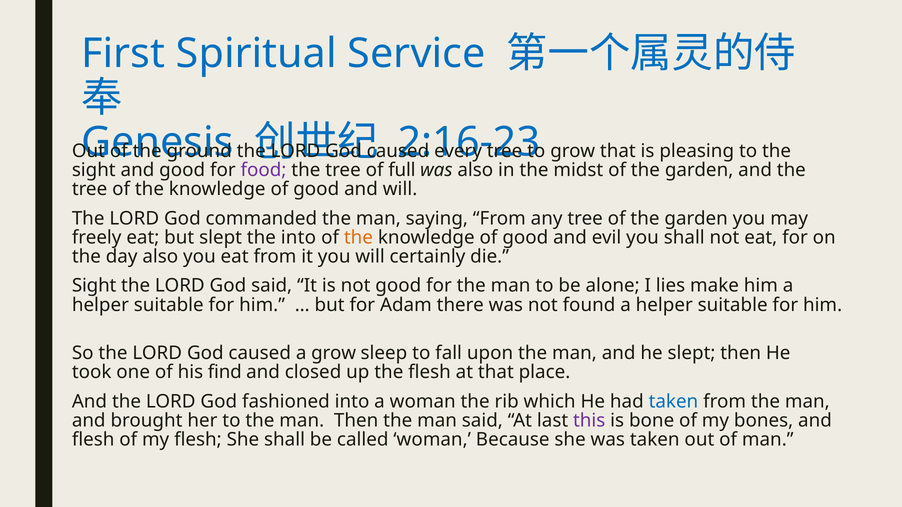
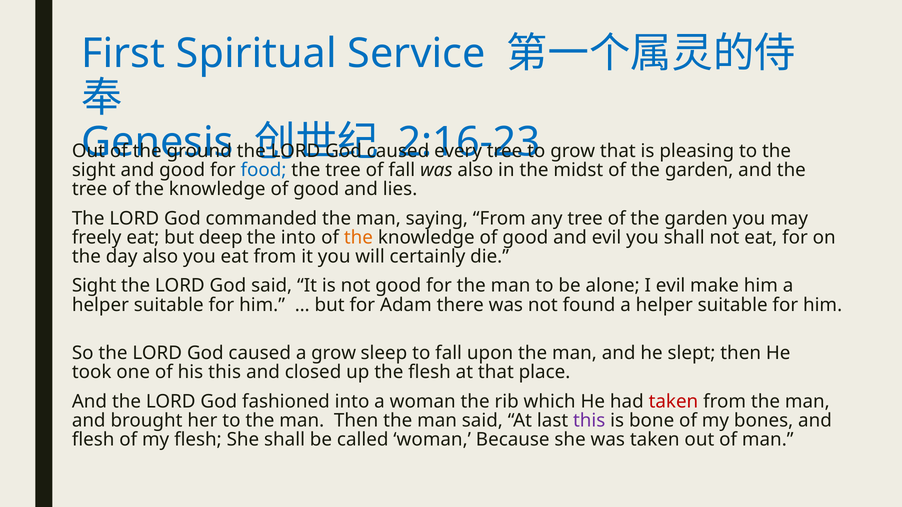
food colour: purple -> blue
of full: full -> fall
and will: will -> lies
but slept: slept -> deep
I lies: lies -> evil
his find: find -> this
taken at (673, 402) colour: blue -> red
